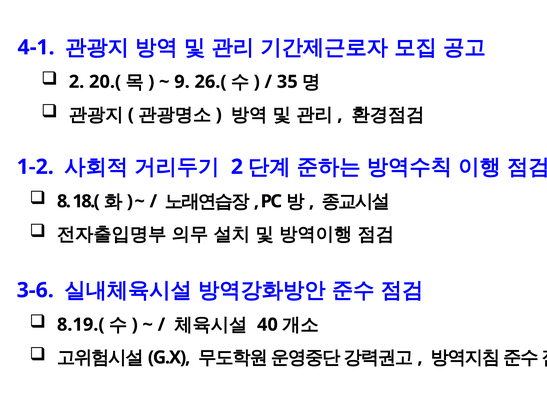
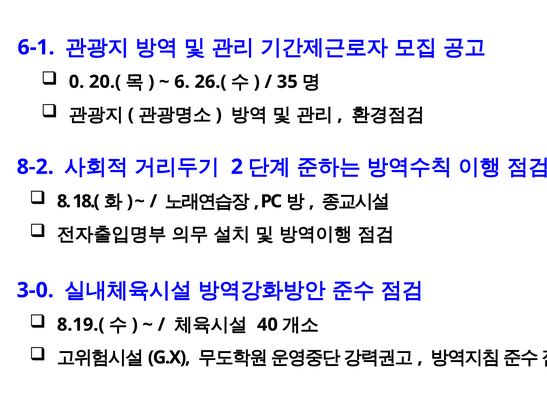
4-1: 4-1 -> 6-1
2 at (77, 82): 2 -> 0
9: 9 -> 6
1-2: 1-2 -> 8-2
3-6: 3-6 -> 3-0
